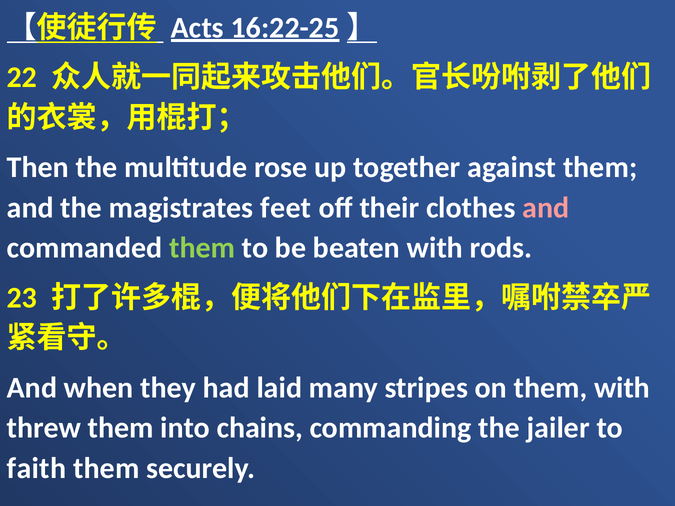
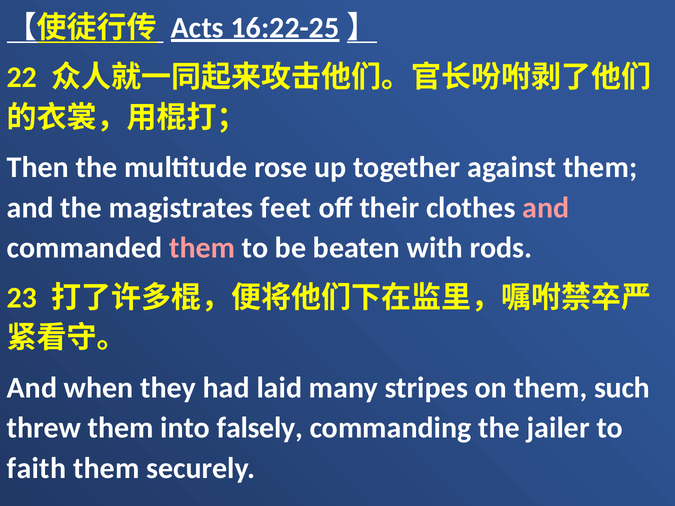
them at (202, 248) colour: light green -> pink
them with: with -> such
chains: chains -> falsely
